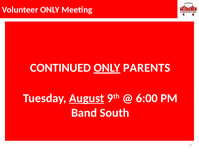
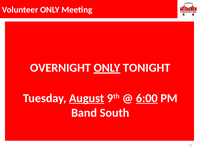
CONTINUED: CONTINUED -> OVERNIGHT
PARENTS: PARENTS -> TONIGHT
6:00 underline: none -> present
